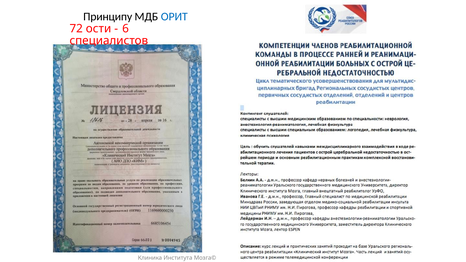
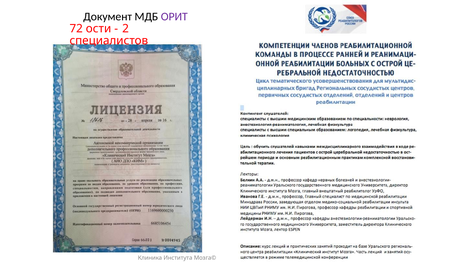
Принципу: Принципу -> Документ
ОРИТ colour: blue -> purple
6: 6 -> 2
